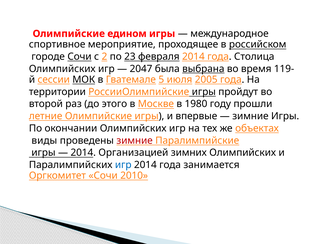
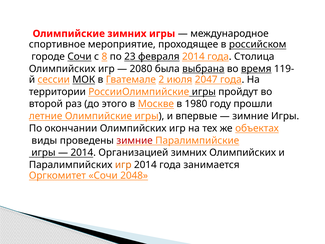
Олимпийские едином: едином -> зимних
2: 2 -> 8
2047: 2047 -> 2080
время underline: none -> present
5: 5 -> 2
2005: 2005 -> 2047
игр at (123, 165) colour: blue -> orange
2010: 2010 -> 2048
